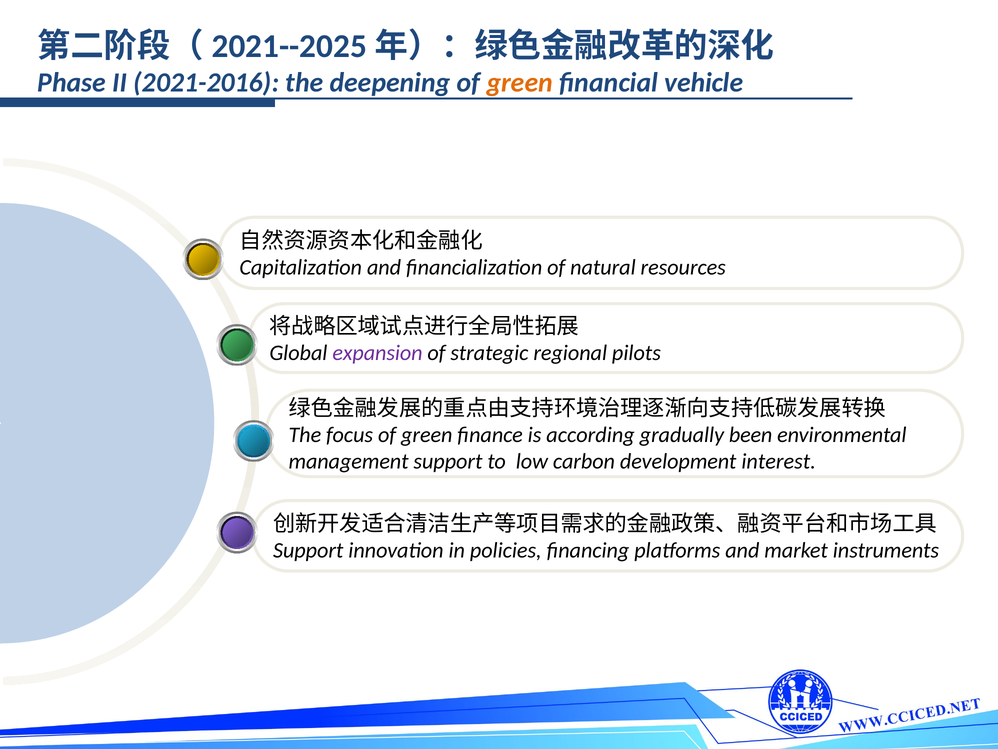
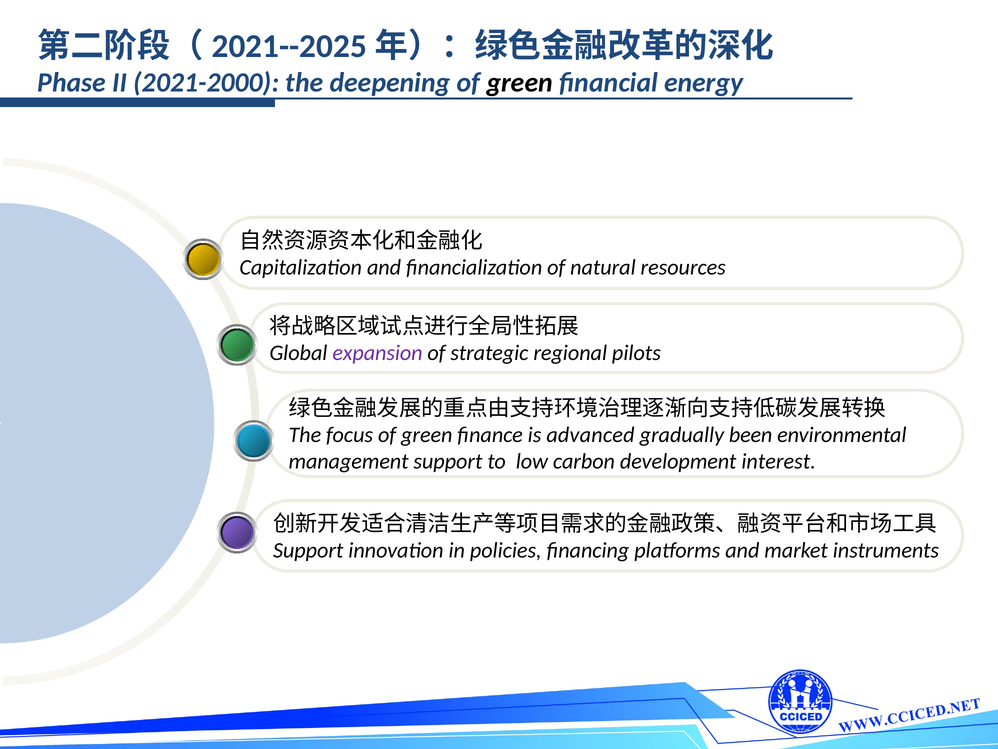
2021-2016: 2021-2016 -> 2021-2000
green at (520, 82) colour: orange -> black
vehicle: vehicle -> energy
according: according -> advanced
